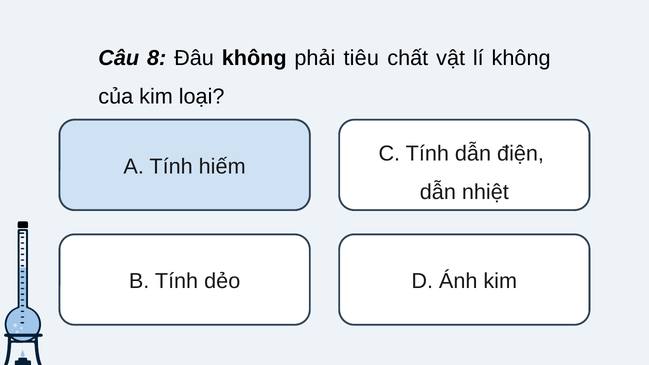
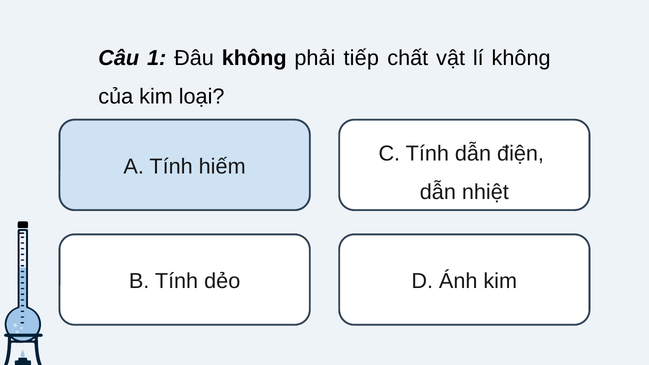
8: 8 -> 1
tiêu: tiêu -> tiếp
